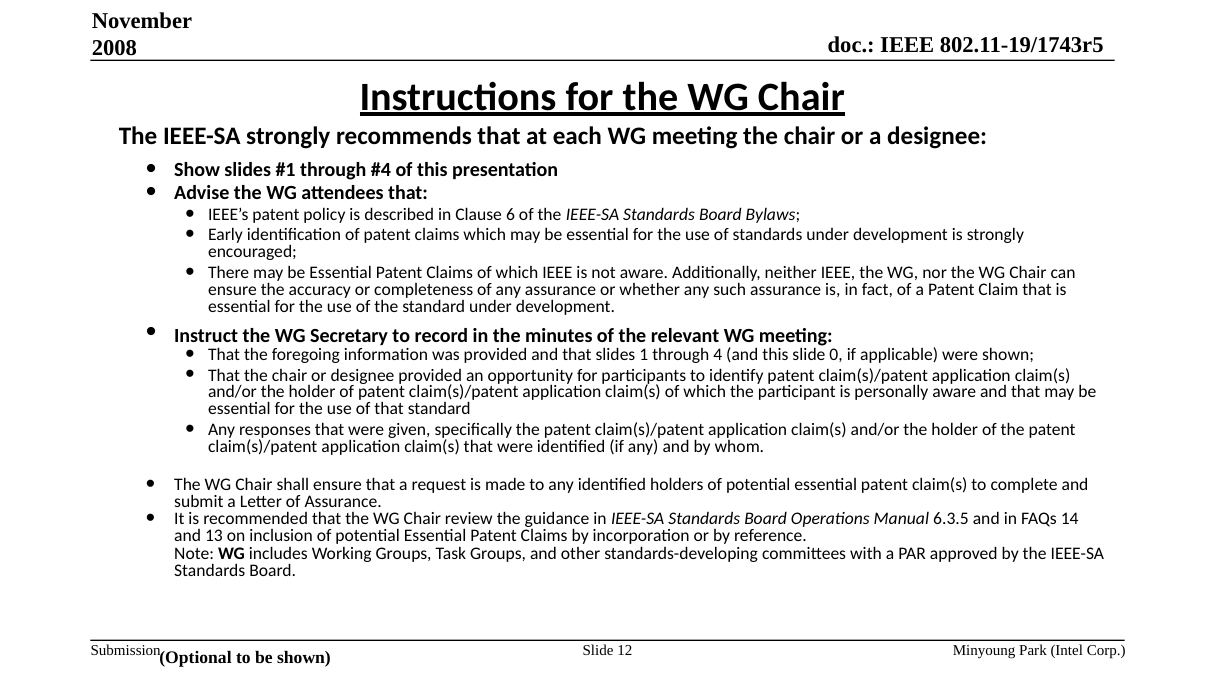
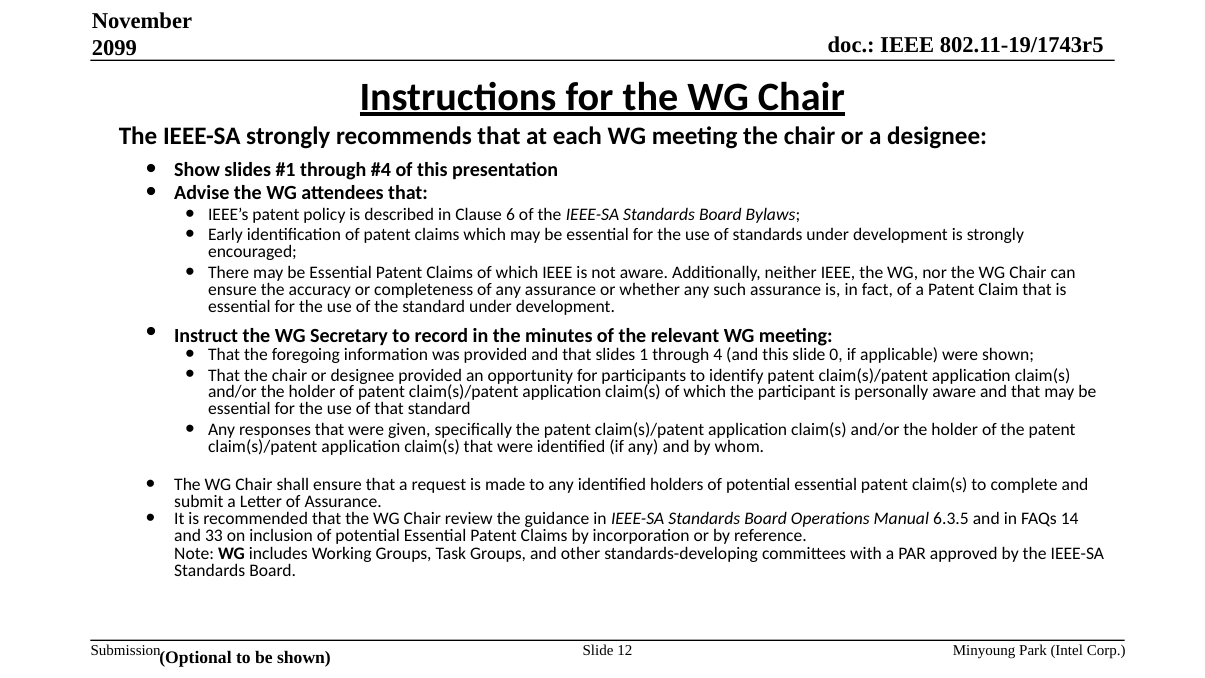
2008: 2008 -> 2099
13: 13 -> 33
